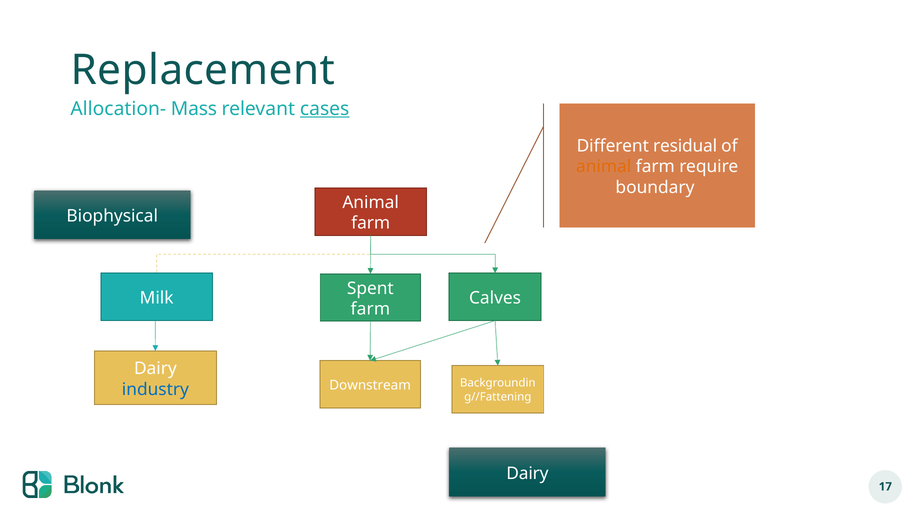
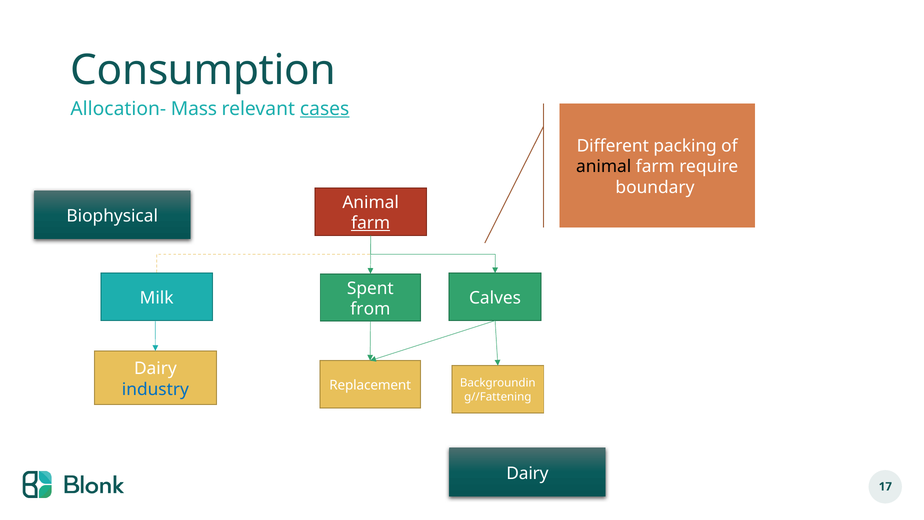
Replacement: Replacement -> Consumption
residual: residual -> packing
animal at (604, 167) colour: orange -> black
farm at (371, 223) underline: none -> present
farm at (370, 309): farm -> from
Downstream: Downstream -> Replacement
